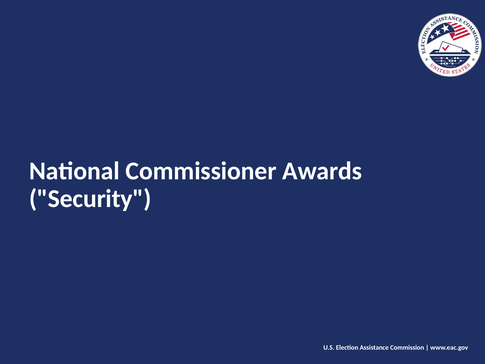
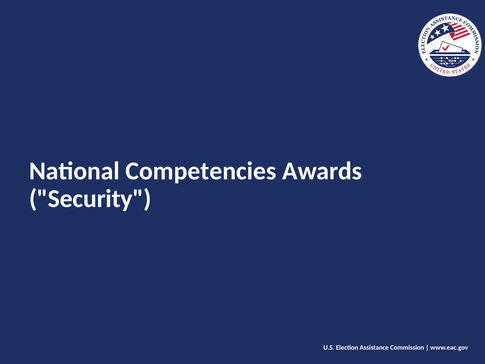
Commissioner: Commissioner -> Competencies
